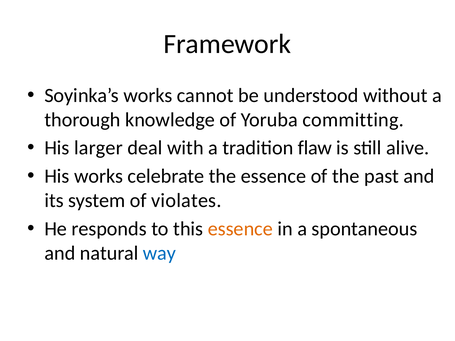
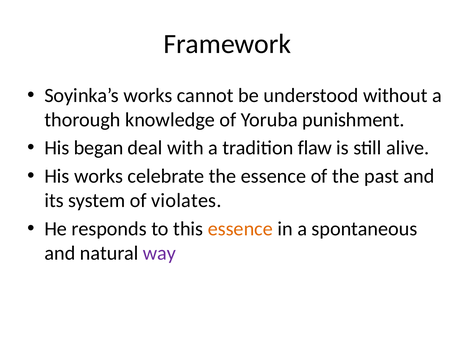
committing: committing -> punishment
larger: larger -> began
way colour: blue -> purple
